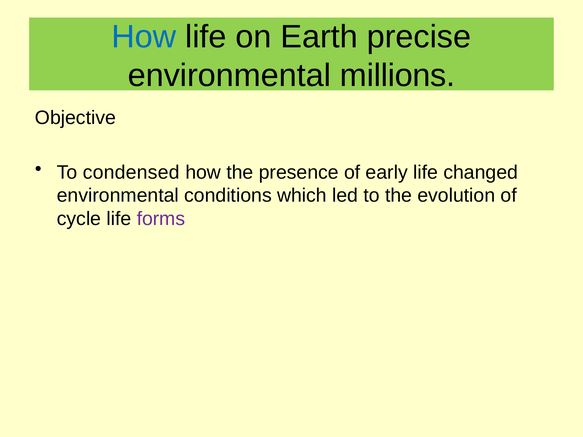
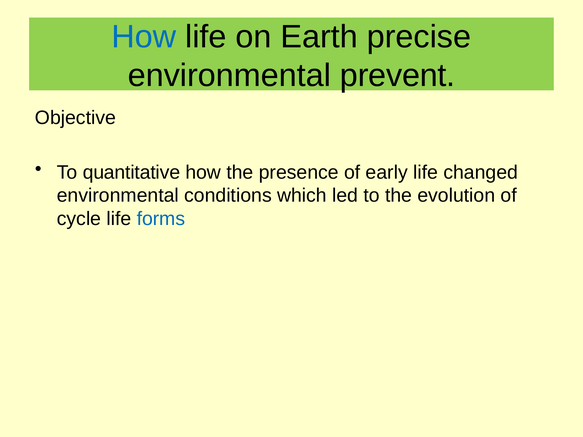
millions: millions -> prevent
condensed: condensed -> quantitative
forms colour: purple -> blue
